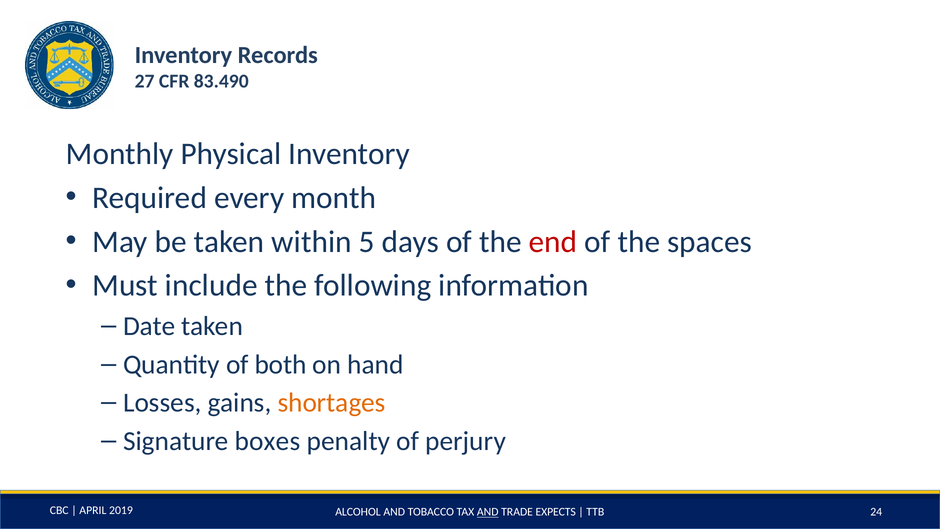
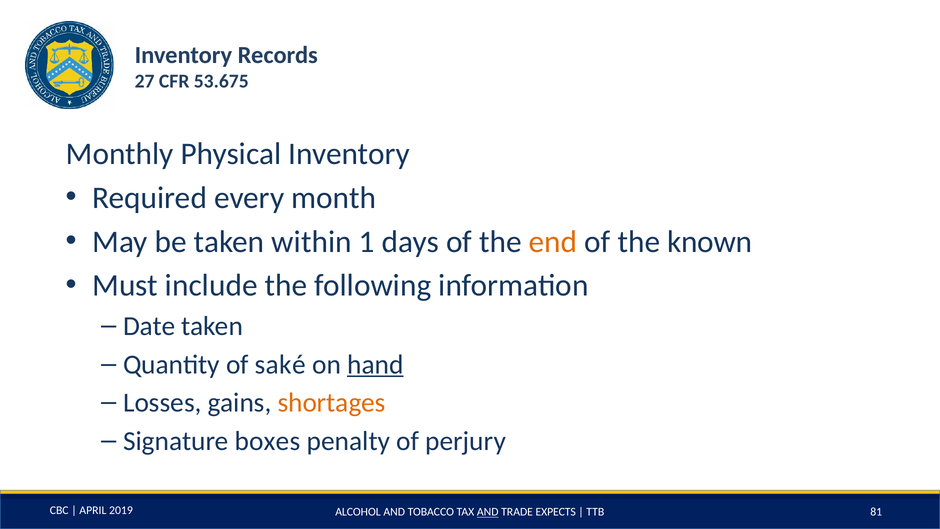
83.490: 83.490 -> 53.675
5: 5 -> 1
end colour: red -> orange
spaces: spaces -> known
both: both -> saké
hand underline: none -> present
24: 24 -> 81
